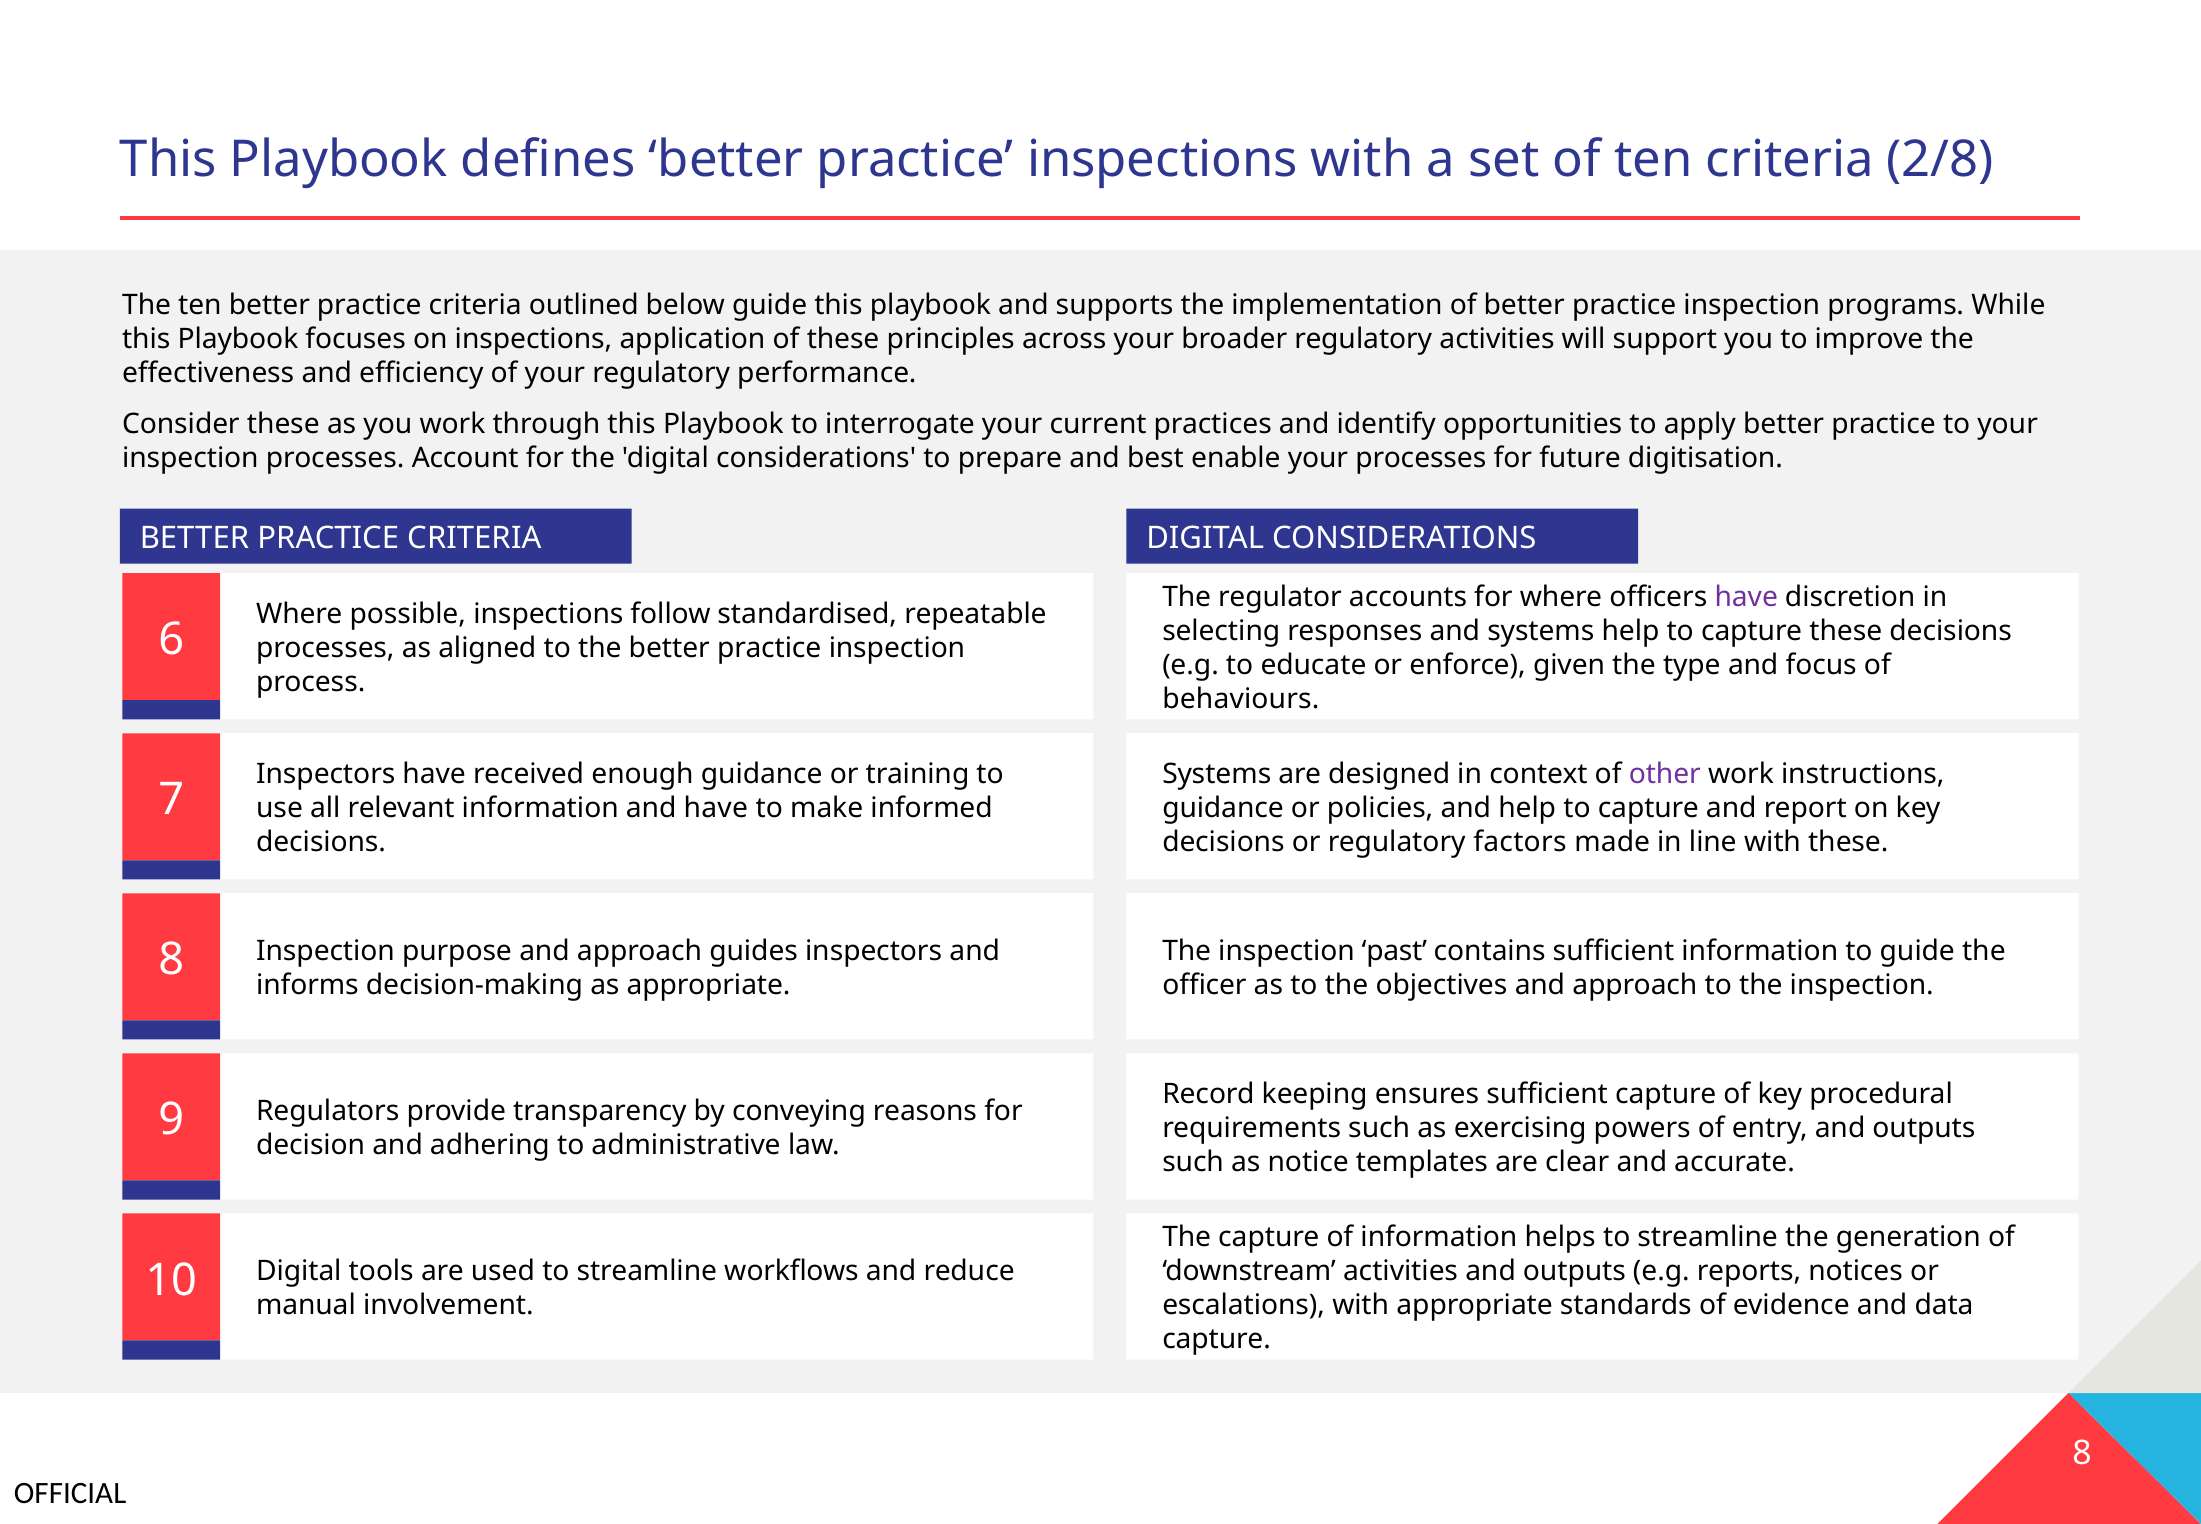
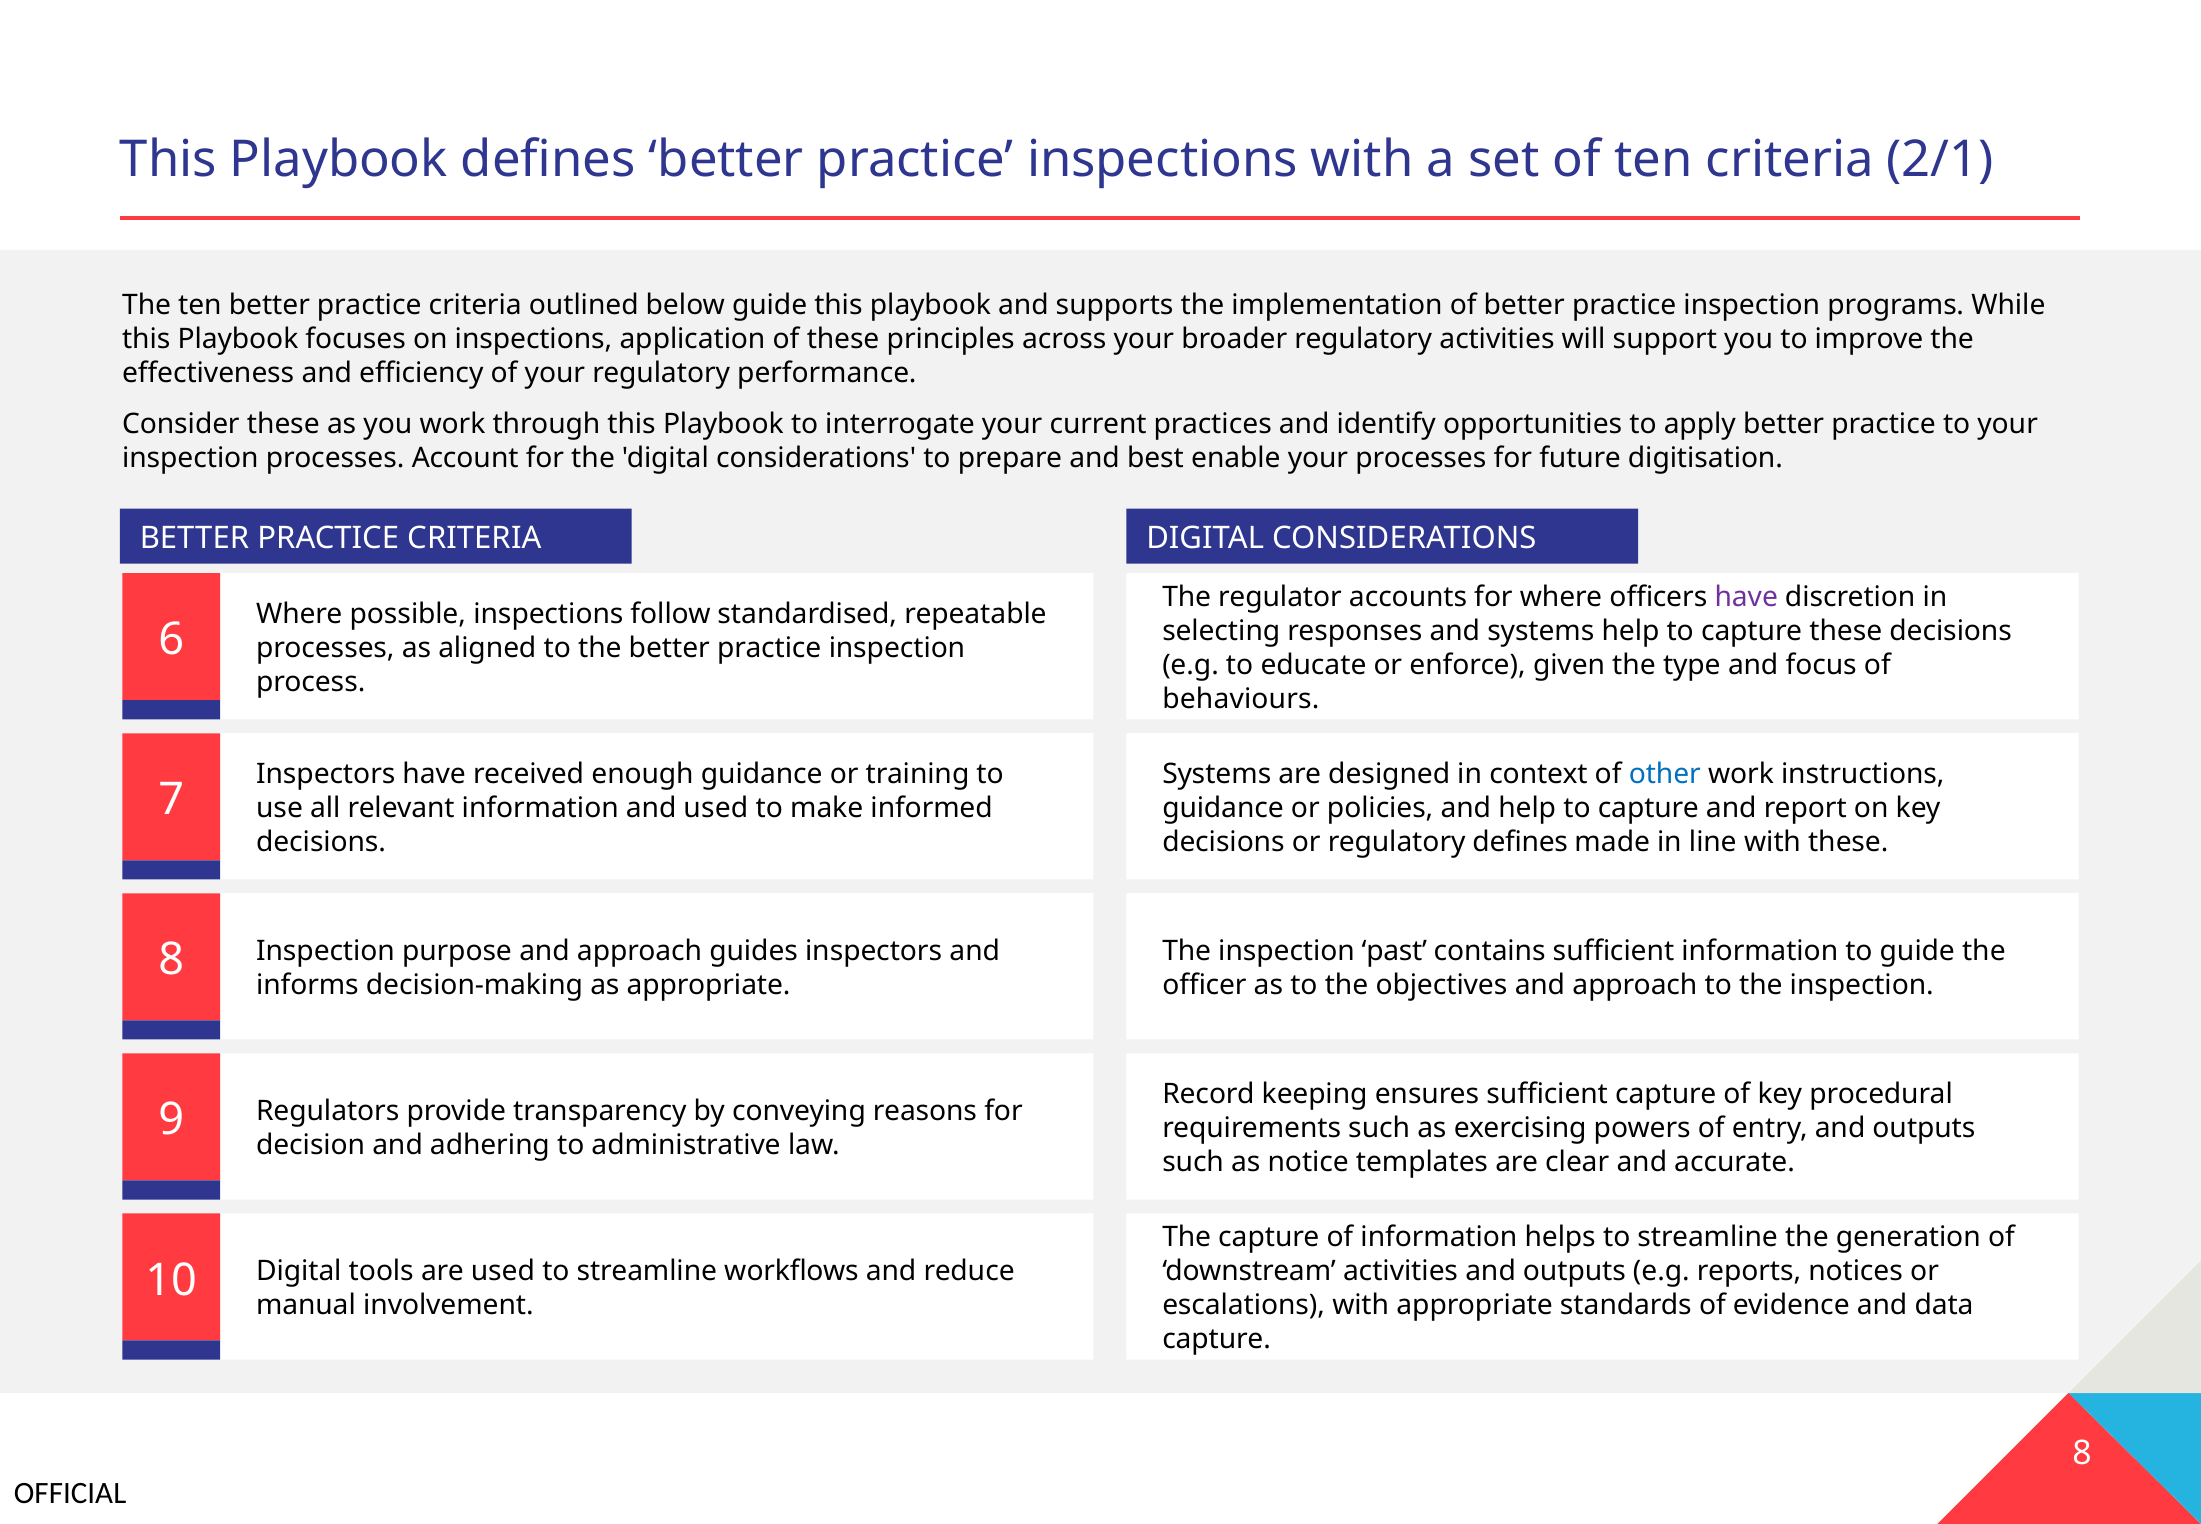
2/8: 2/8 -> 2/1
other colour: purple -> blue
and have: have -> used
regulatory factors: factors -> defines
